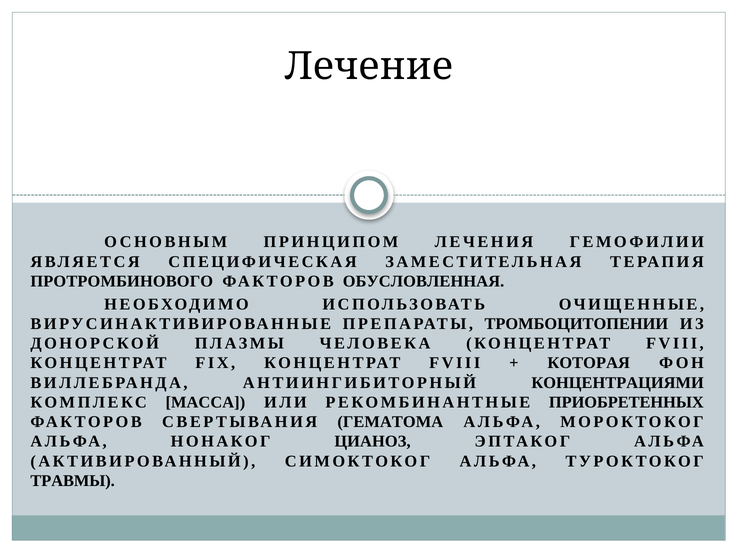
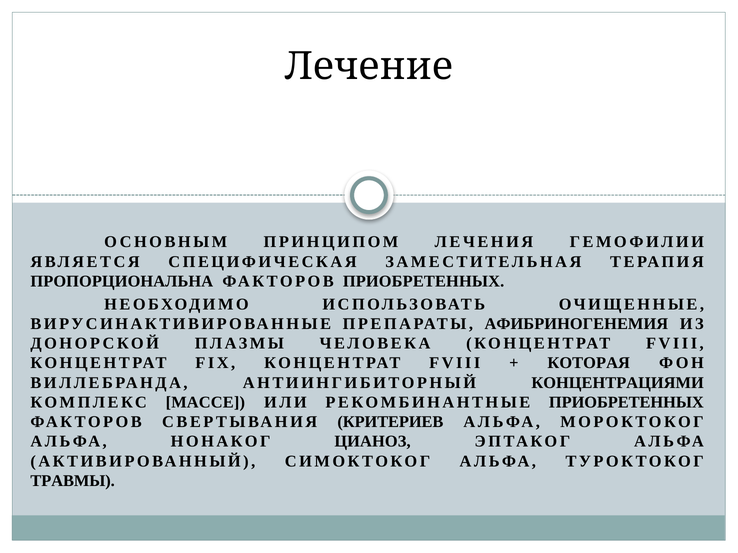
ПРОТРОМБИНОВОГО: ПРОТРОМБИНОВОГО -> ПРОПОРЦИОНАЛЬНА
ФАКТОРОВ ОБУСЛОВЛЕННАЯ: ОБУСЛОВЛЕННАЯ -> ПРИОБРЕТЕННЫХ
ТРОМБОЦИТОПЕНИИ: ТРОМБОЦИТОПЕНИИ -> АФИБРИНОГЕНЕМИЯ
МАССА: МАССА -> МАССЕ
ГЕМАТОМА: ГЕМАТОМА -> КРИТЕРИЕВ
